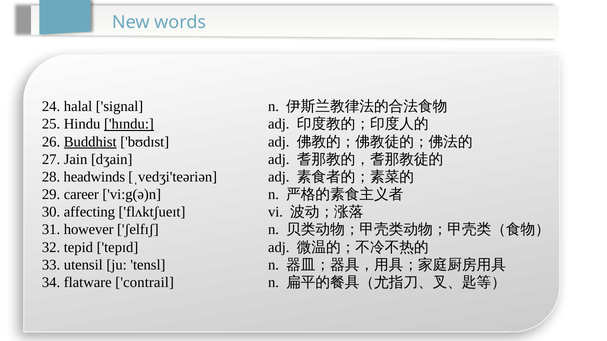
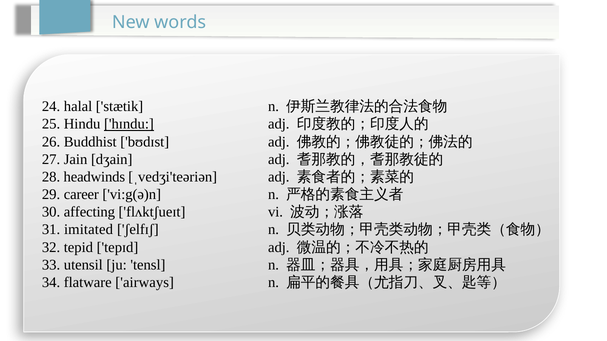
signal: signal -> stætik
Buddhist underline: present -> none
however: however -> imitated
contrail: contrail -> airways
